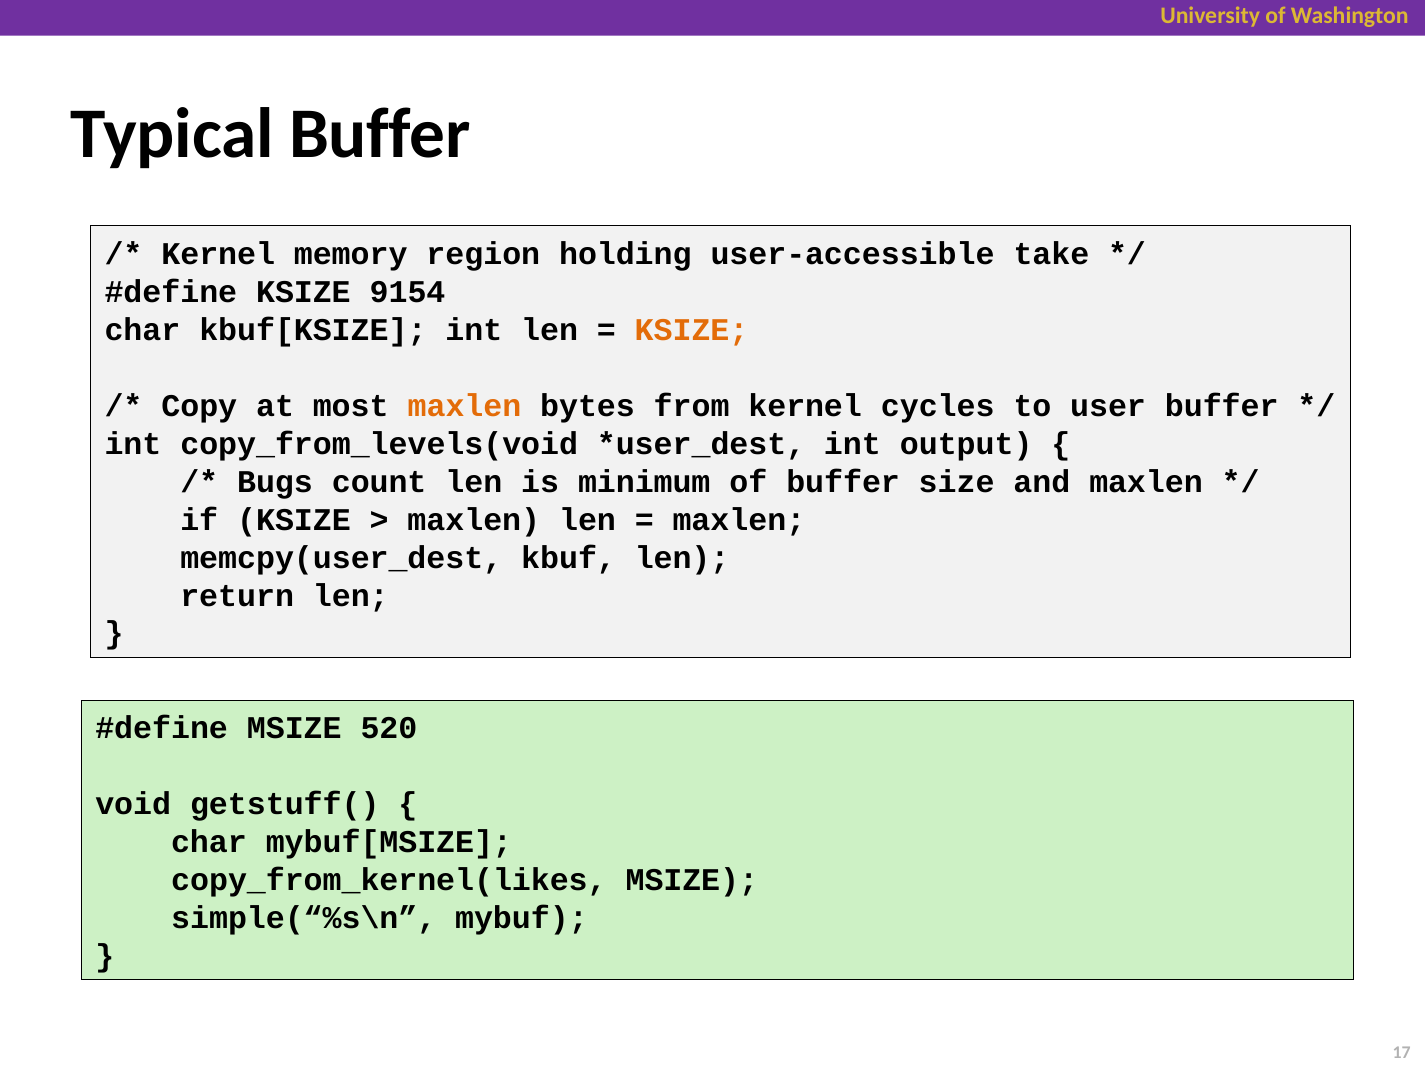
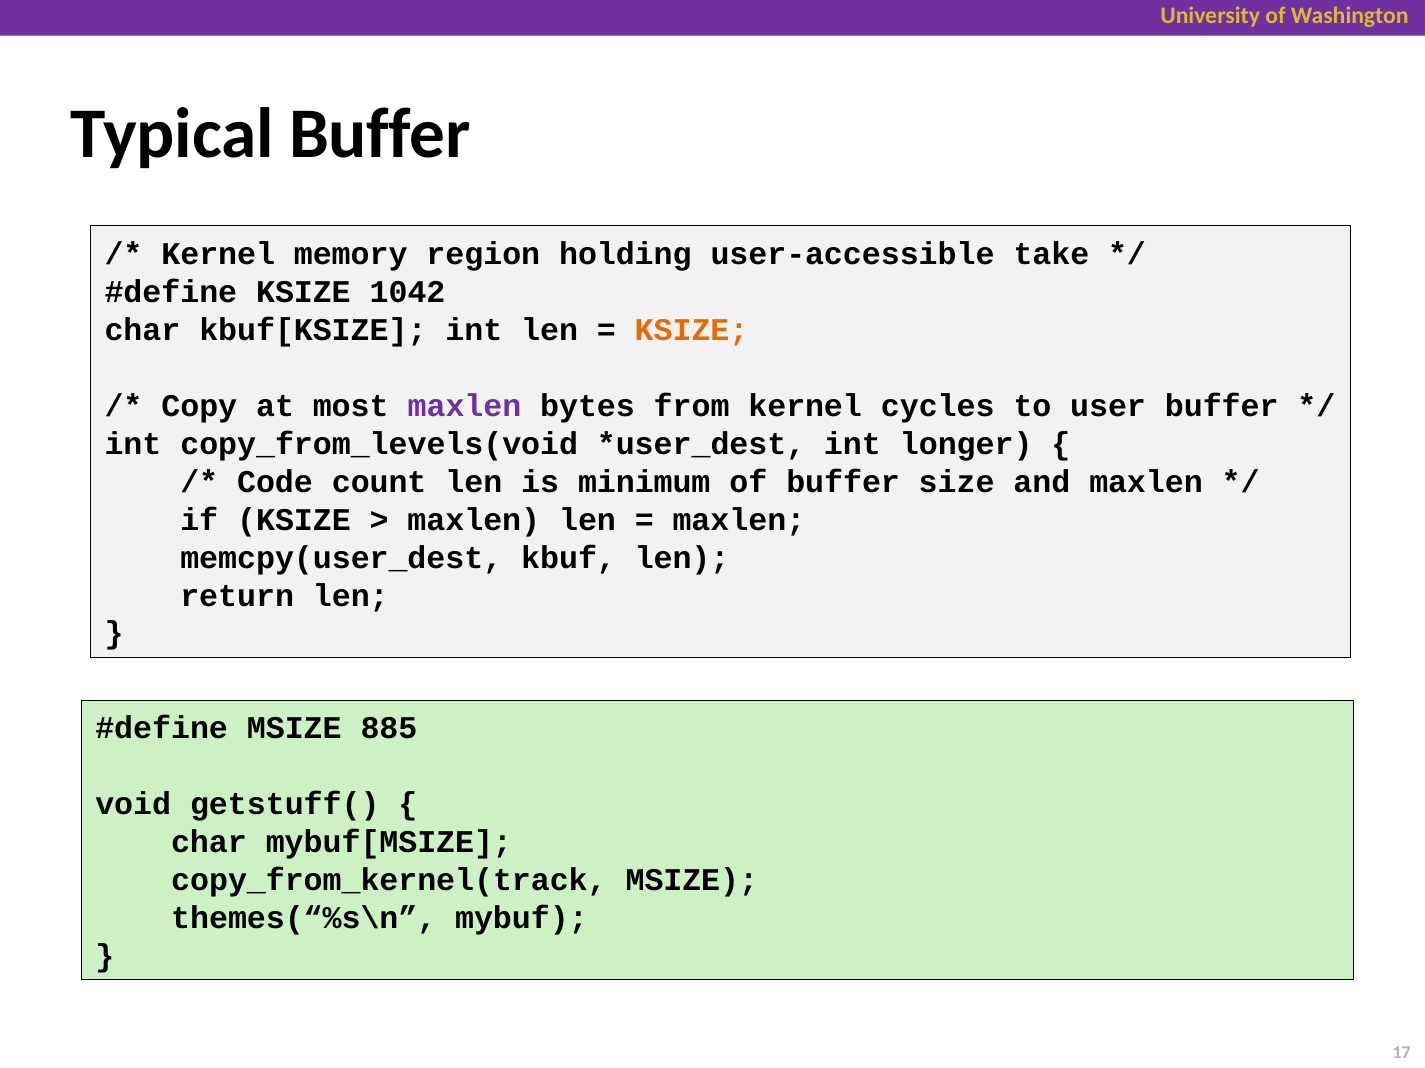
9154: 9154 -> 1042
maxlen at (464, 406) colour: orange -> purple
output: output -> longer
Bugs: Bugs -> Code
520: 520 -> 885
copy_from_kernel(likes: copy_from_kernel(likes -> copy_from_kernel(track
simple(“%s\n: simple(“%s\n -> themes(“%s\n
